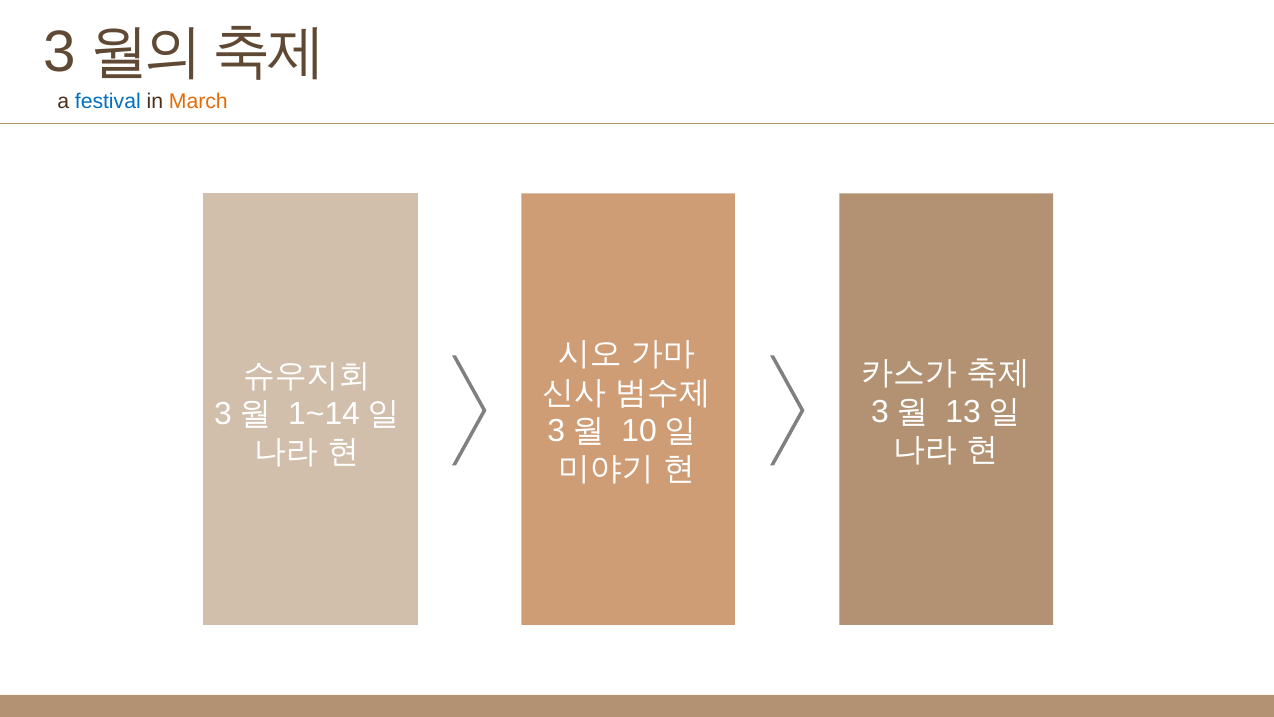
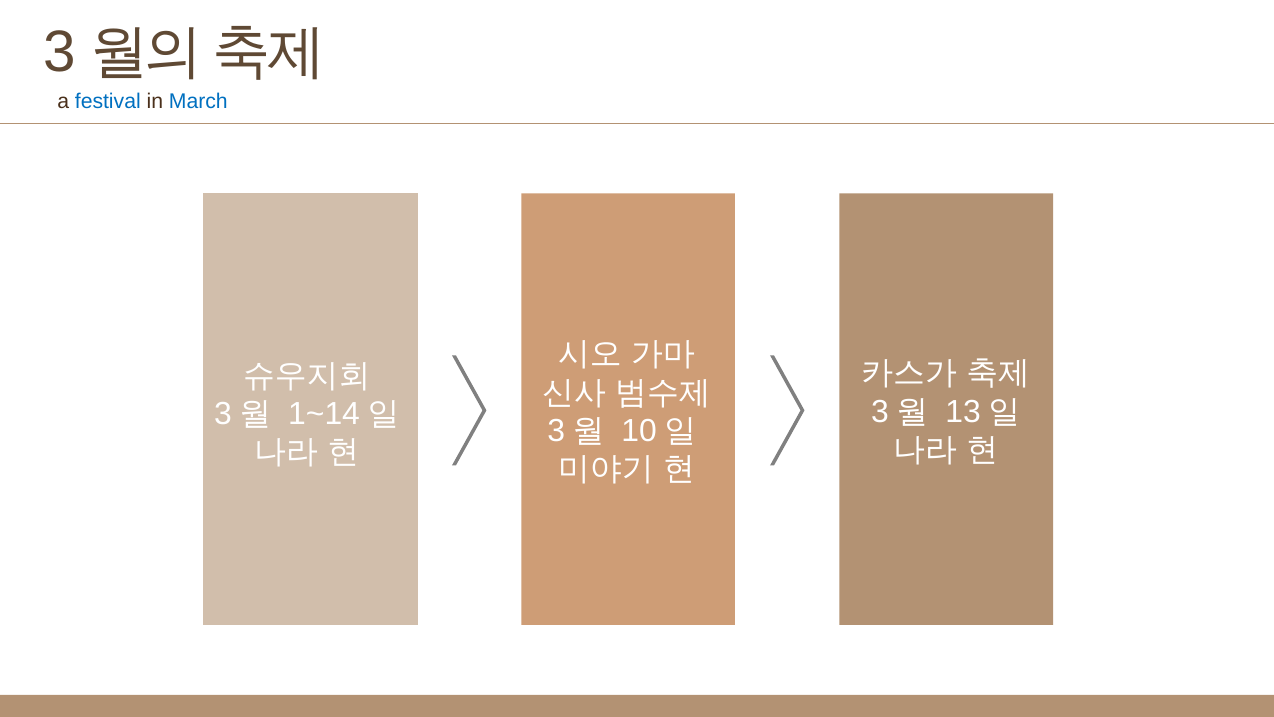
March colour: orange -> blue
